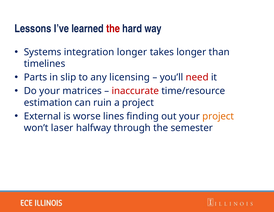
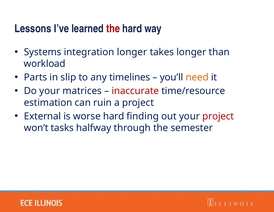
timelines: timelines -> workload
licensing: licensing -> timelines
need colour: red -> orange
worse lines: lines -> hard
project at (218, 116) colour: orange -> red
laser: laser -> tasks
